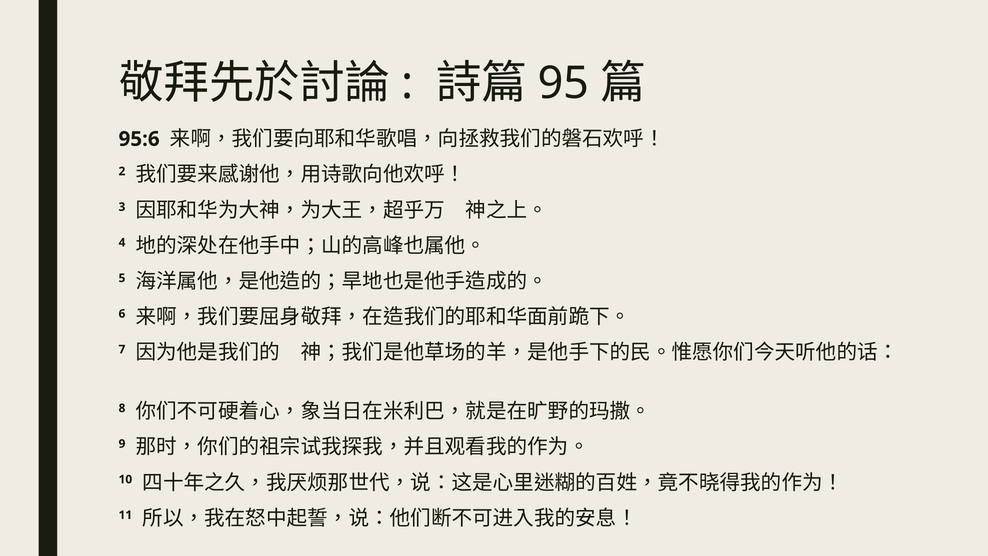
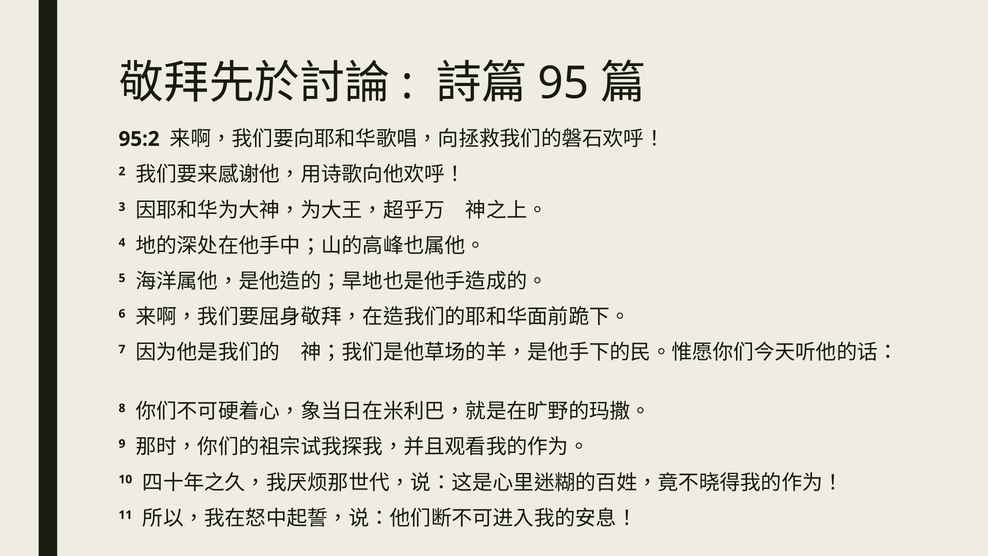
95:6: 95:6 -> 95:2
